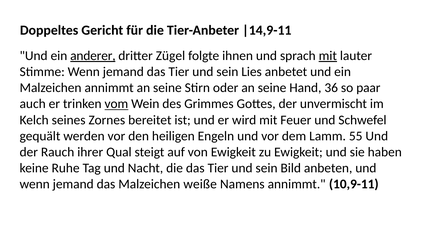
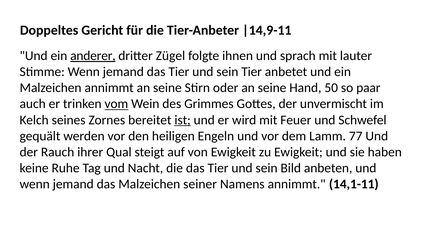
mit at (328, 56) underline: present -> none
sein Lies: Lies -> Tier
36: 36 -> 50
ist underline: none -> present
55: 55 -> 77
weiße: weiße -> seiner
10,9-11: 10,9-11 -> 14,1-11
